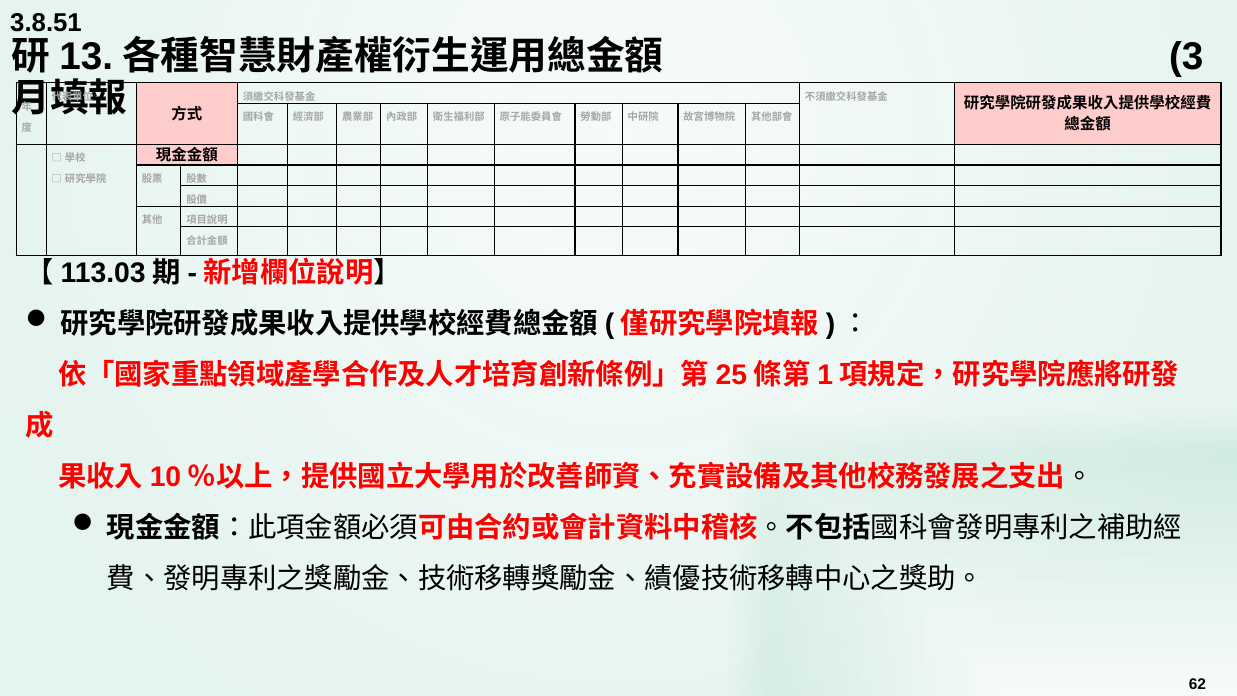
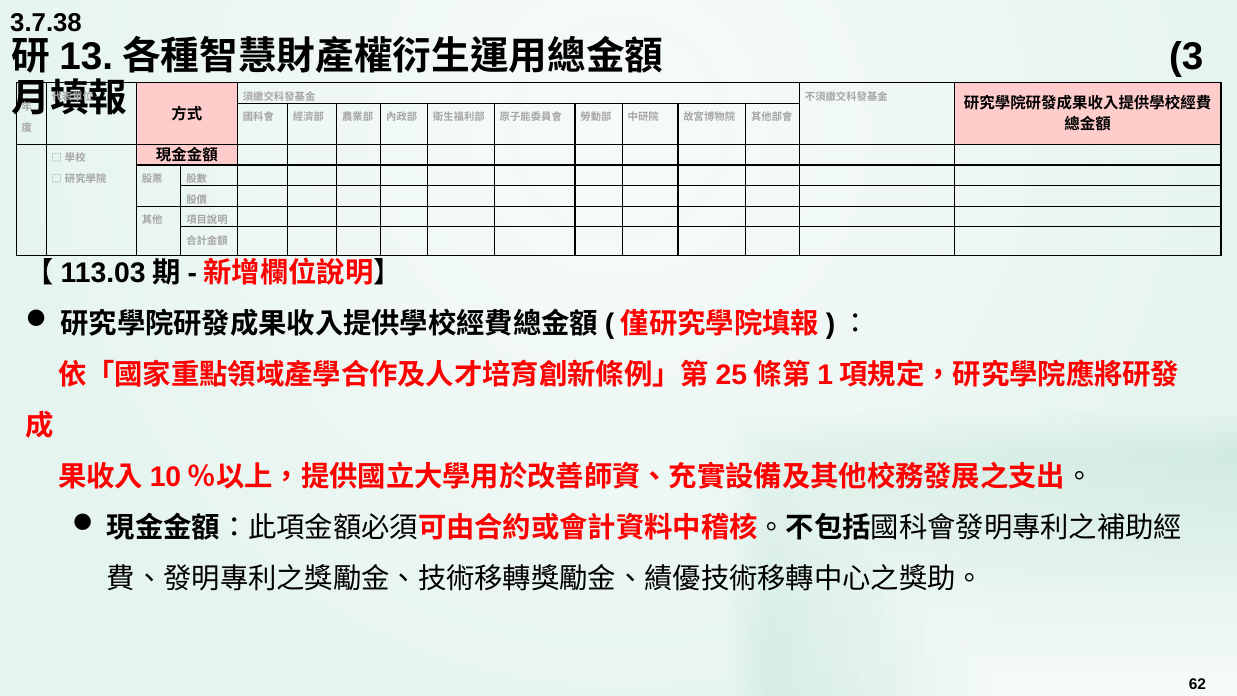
3.8.51: 3.8.51 -> 3.7.38
